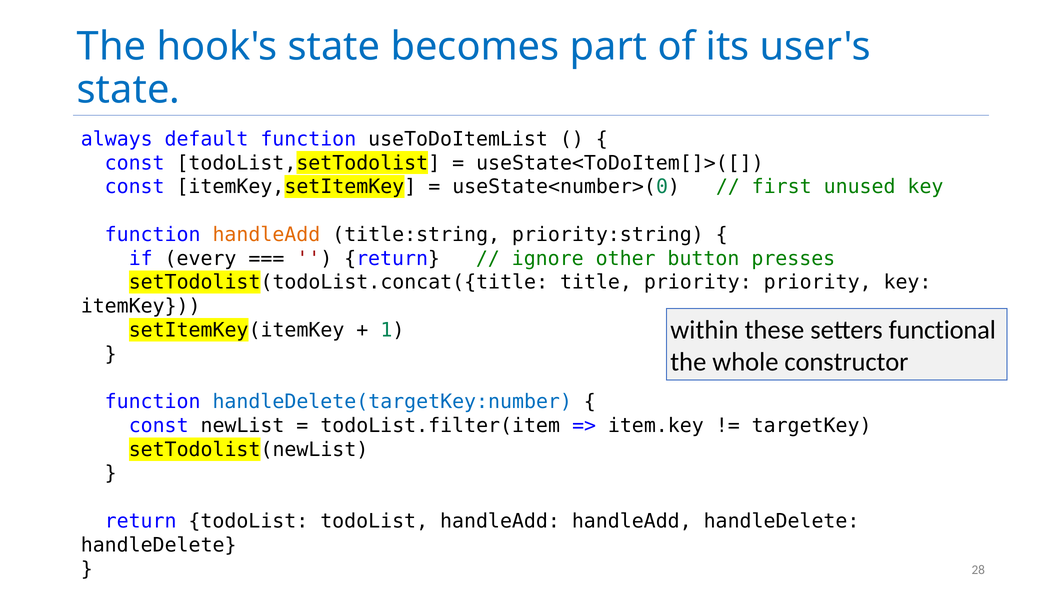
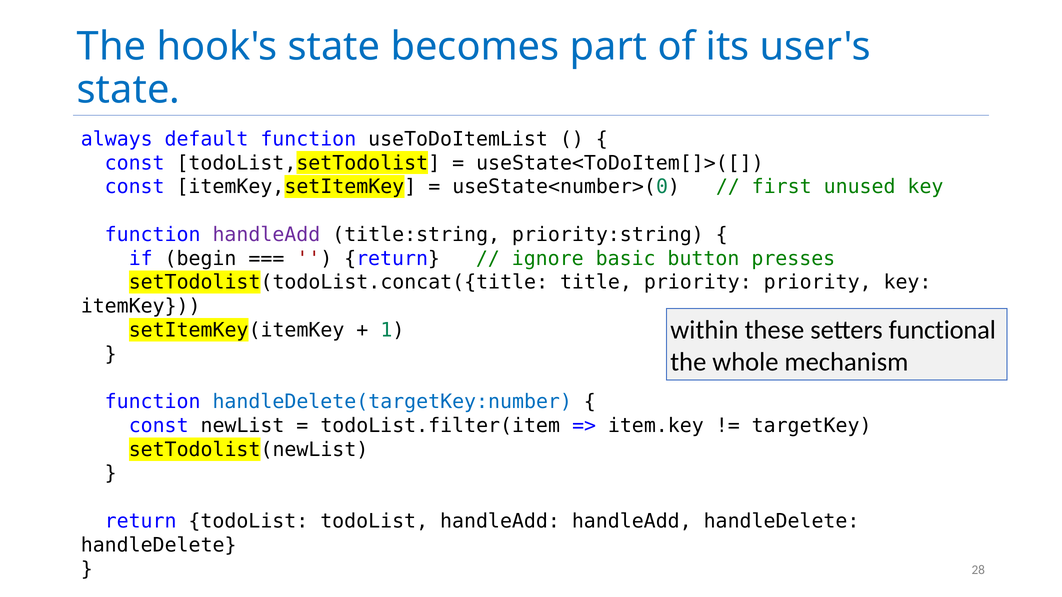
handleAdd at (266, 235) colour: orange -> purple
every: every -> begin
other: other -> basic
constructor: constructor -> mechanism
